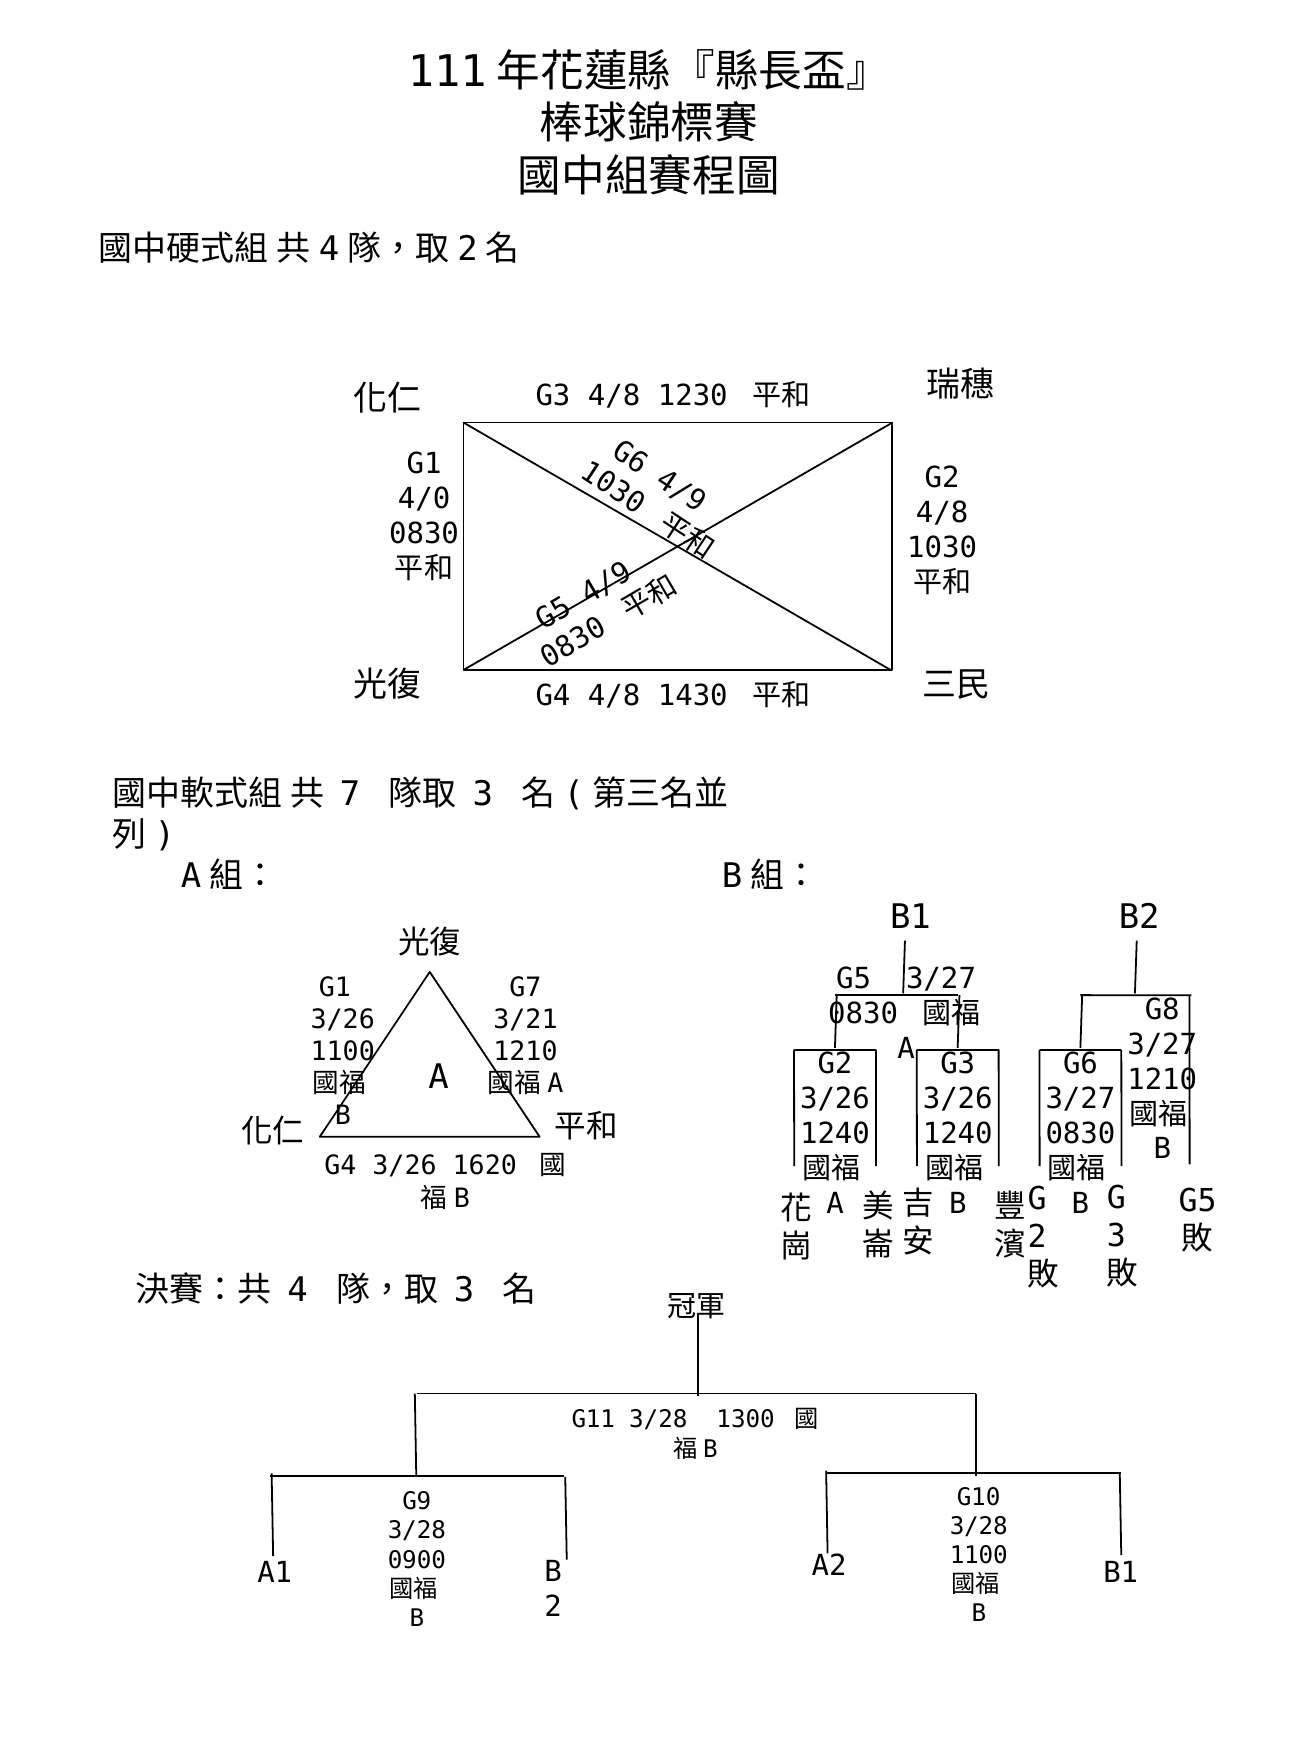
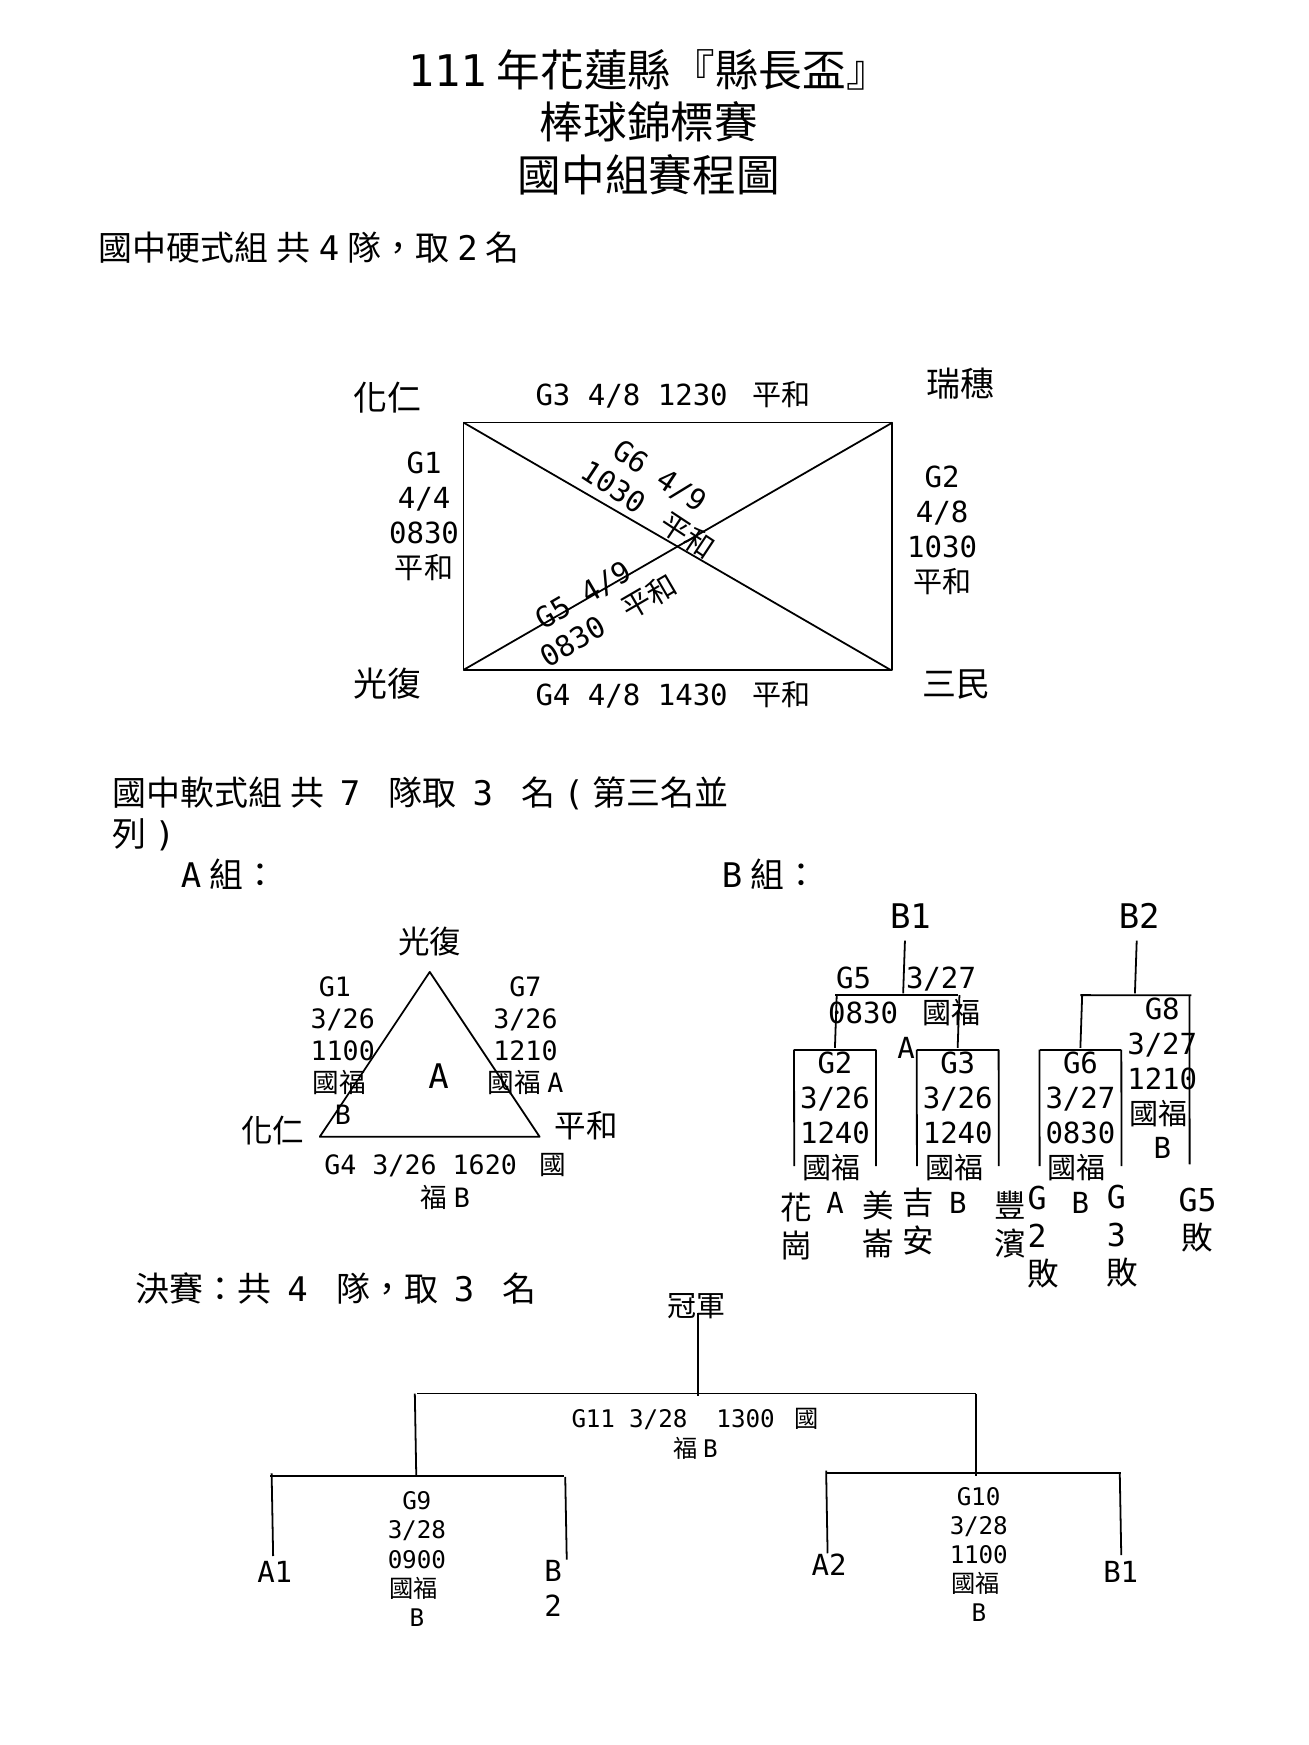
4/0: 4/0 -> 4/4
3/21 at (525, 1020): 3/21 -> 3/26
